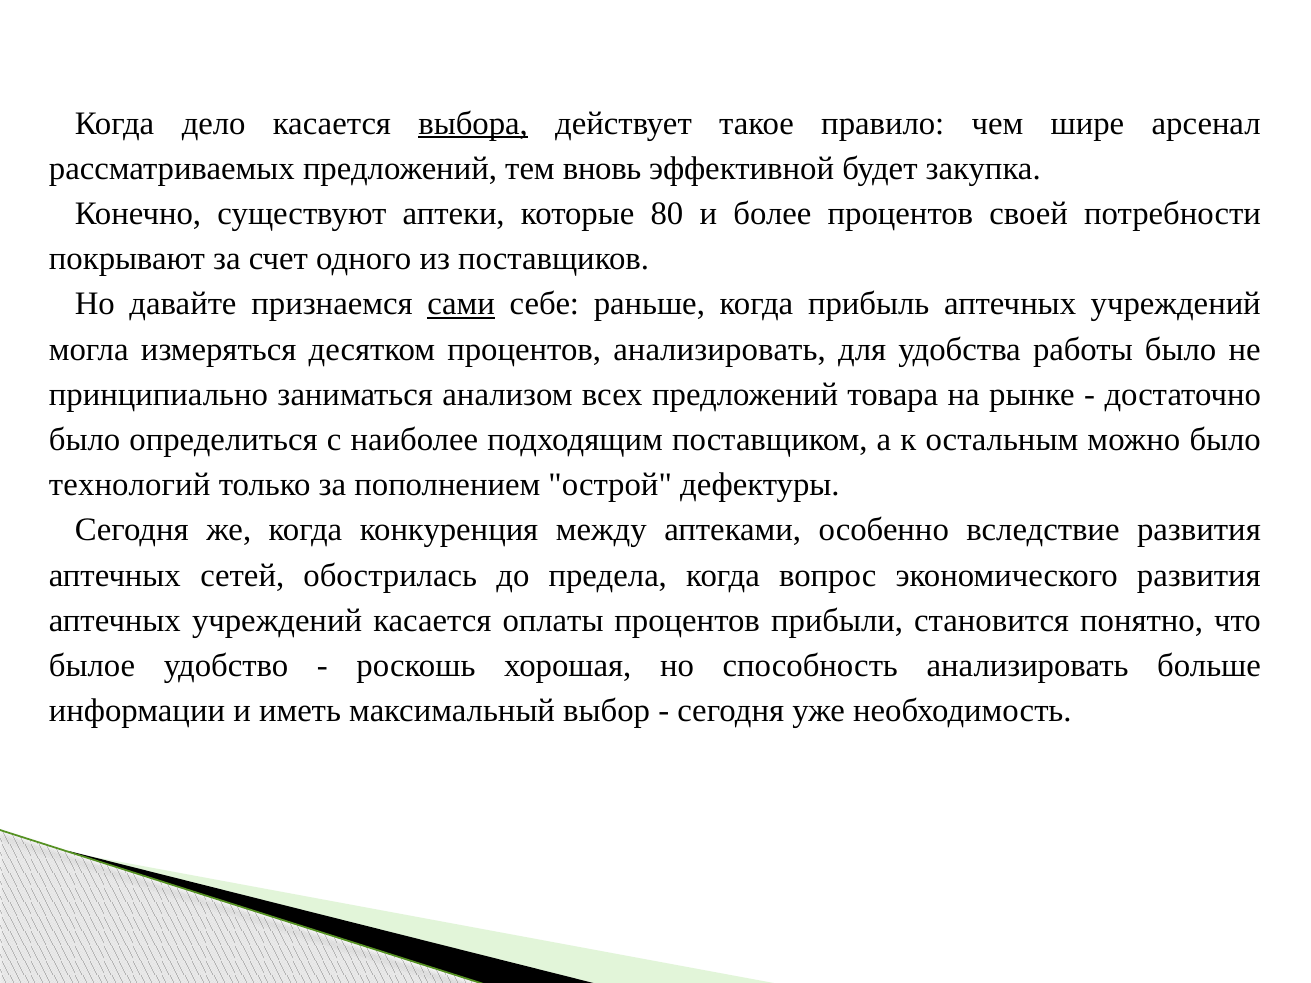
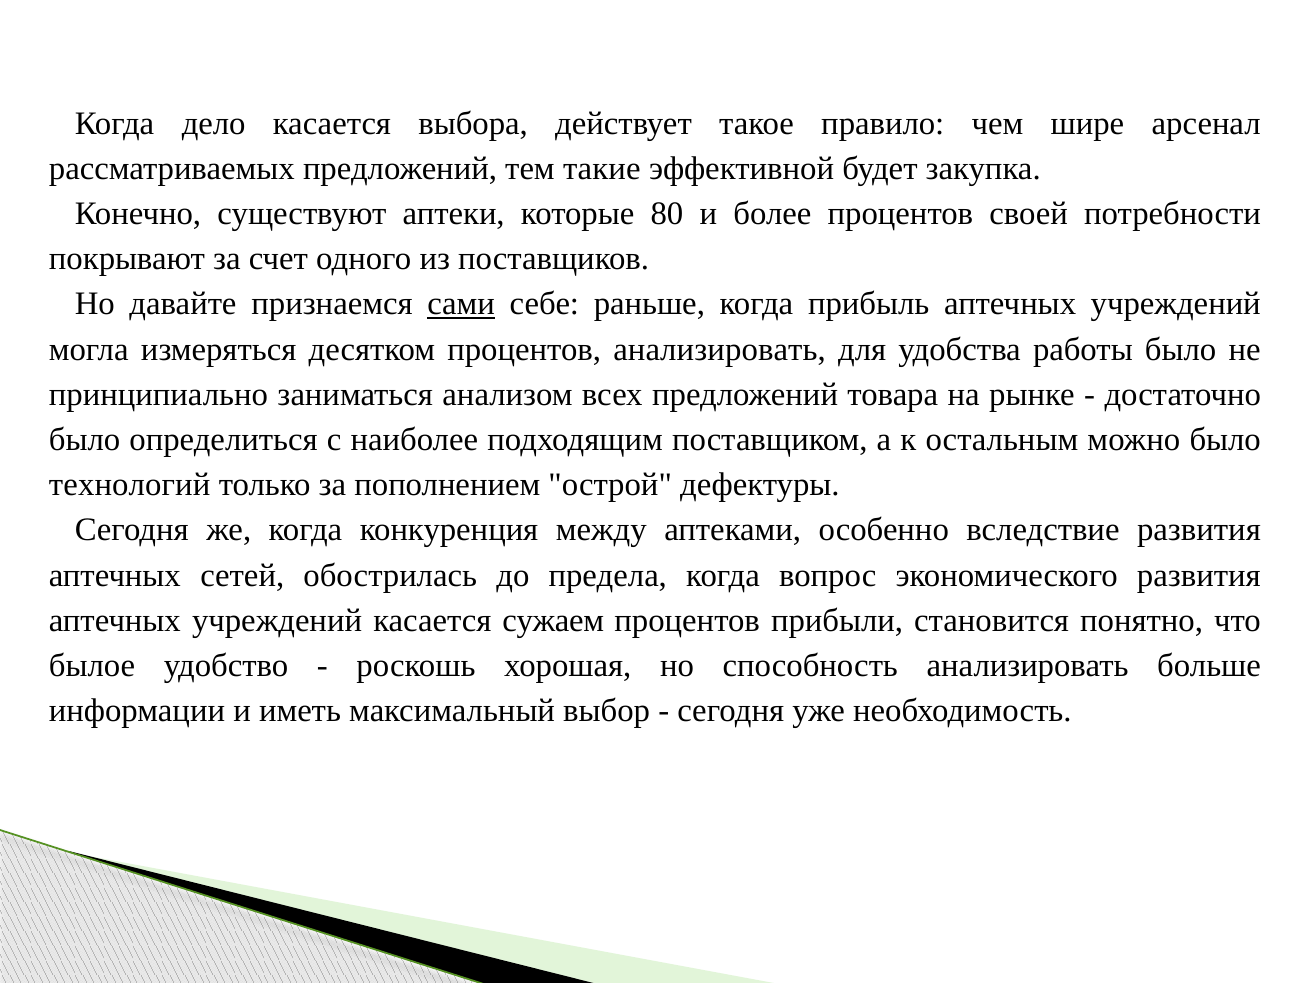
выбора underline: present -> none
вновь: вновь -> такие
оплаты: оплаты -> сужаем
